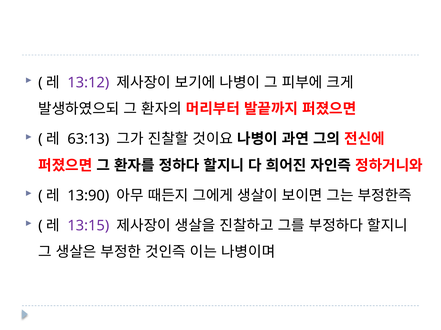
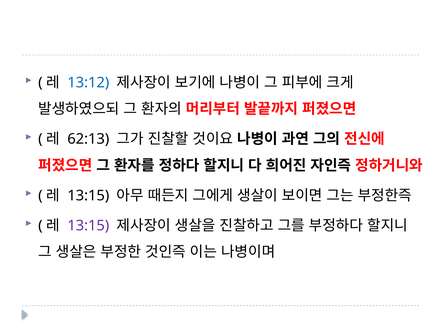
13:12 colour: purple -> blue
63:13: 63:13 -> 62:13
13:90 at (88, 196): 13:90 -> 13:15
